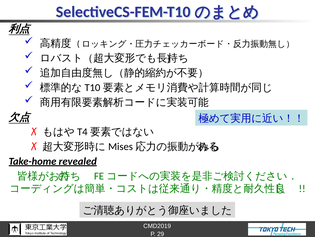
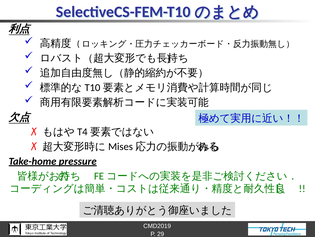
revealed: revealed -> pressure
